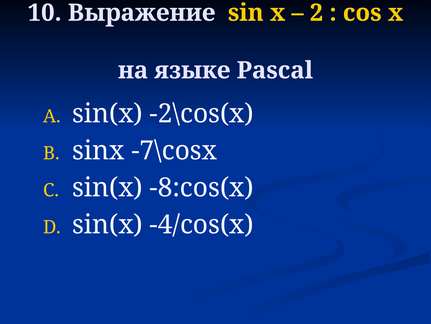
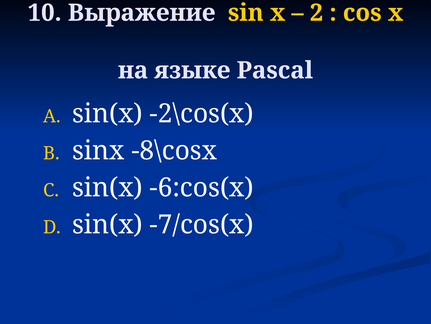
-7\cosx: -7\cosx -> -8\cosx
-8:cos(x: -8:cos(x -> -6:cos(x
-4/cos(x: -4/cos(x -> -7/cos(x
